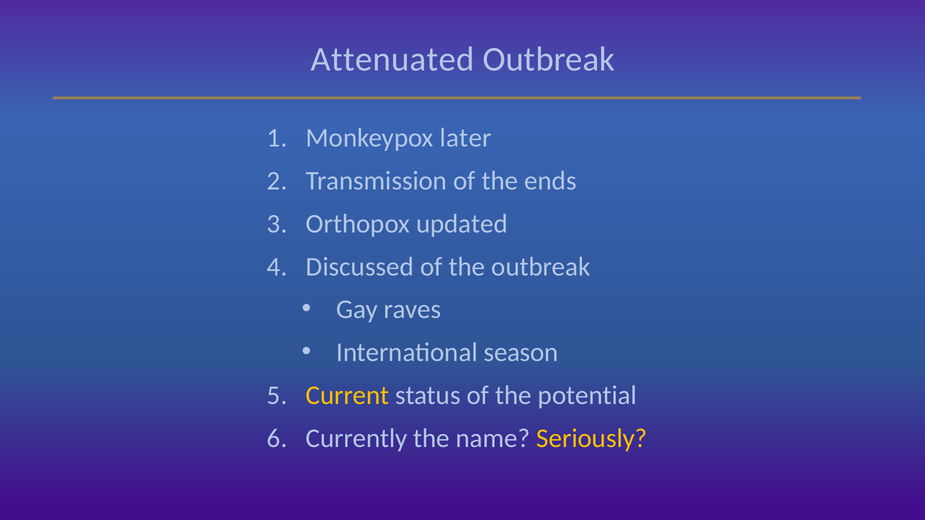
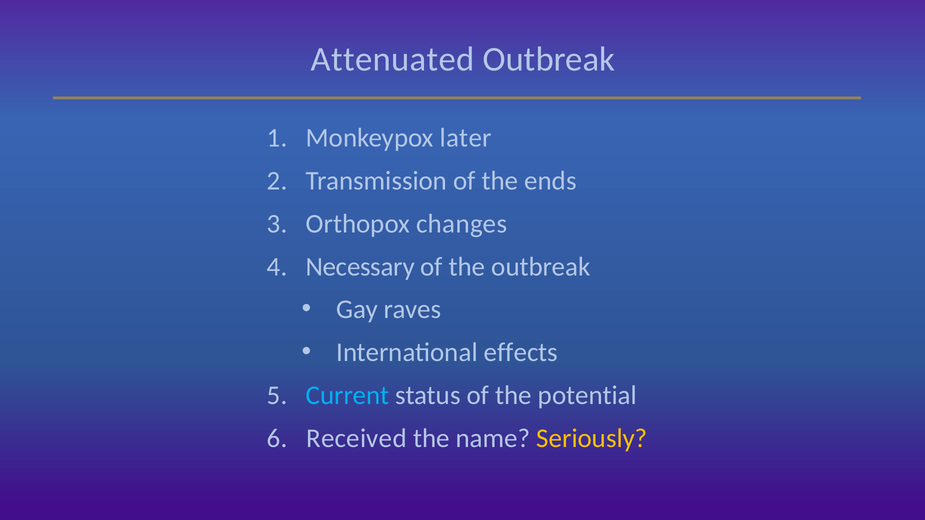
updated: updated -> changes
Discussed: Discussed -> Necessary
season: season -> effects
Current colour: yellow -> light blue
Currently: Currently -> Received
